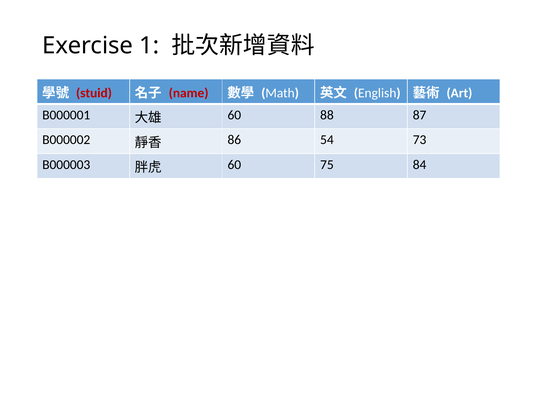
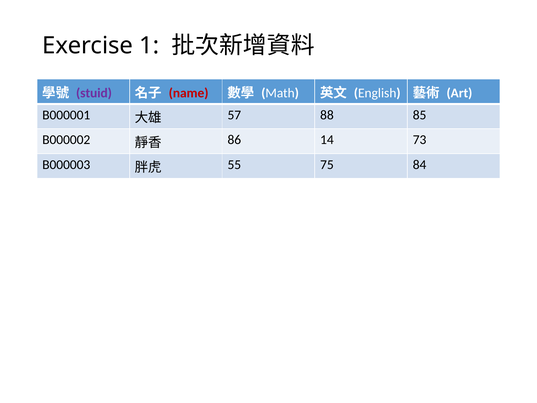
stuid colour: red -> purple
60 at (234, 115): 60 -> 57
87: 87 -> 85
54: 54 -> 14
60 at (234, 165): 60 -> 55
